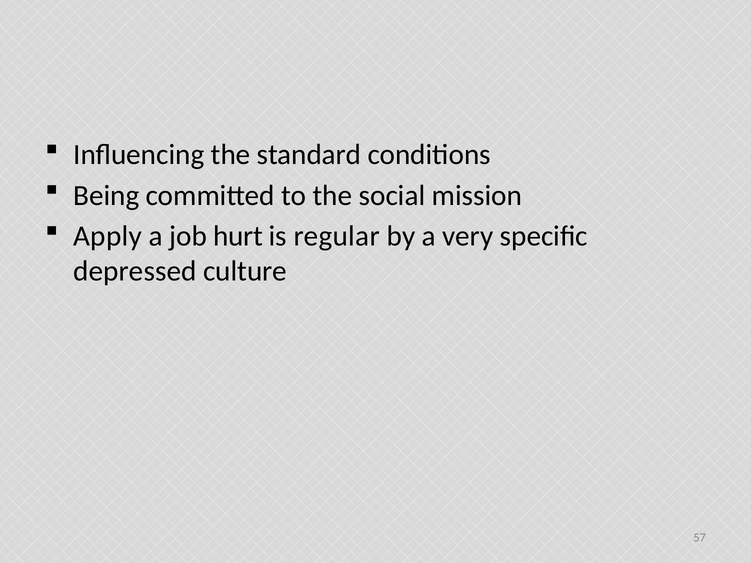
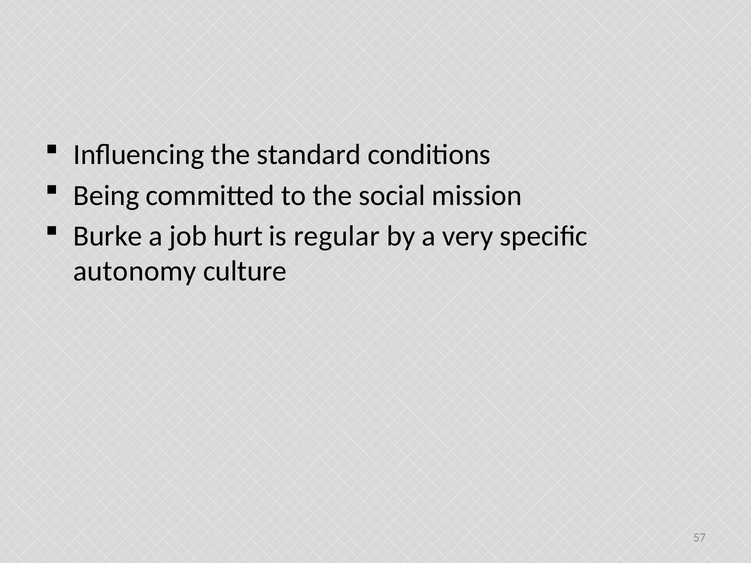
Apply: Apply -> Burke
depressed: depressed -> autonomy
